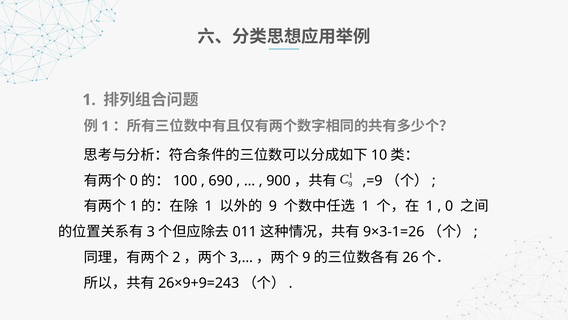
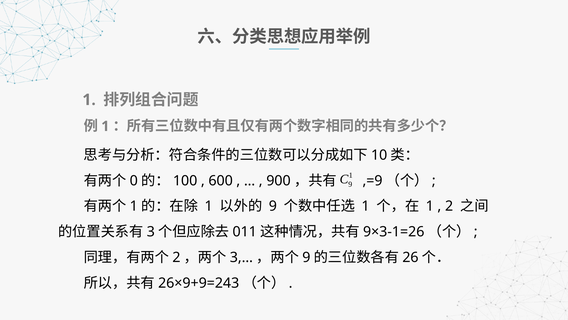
690: 690 -> 600
0: 0 -> 2
